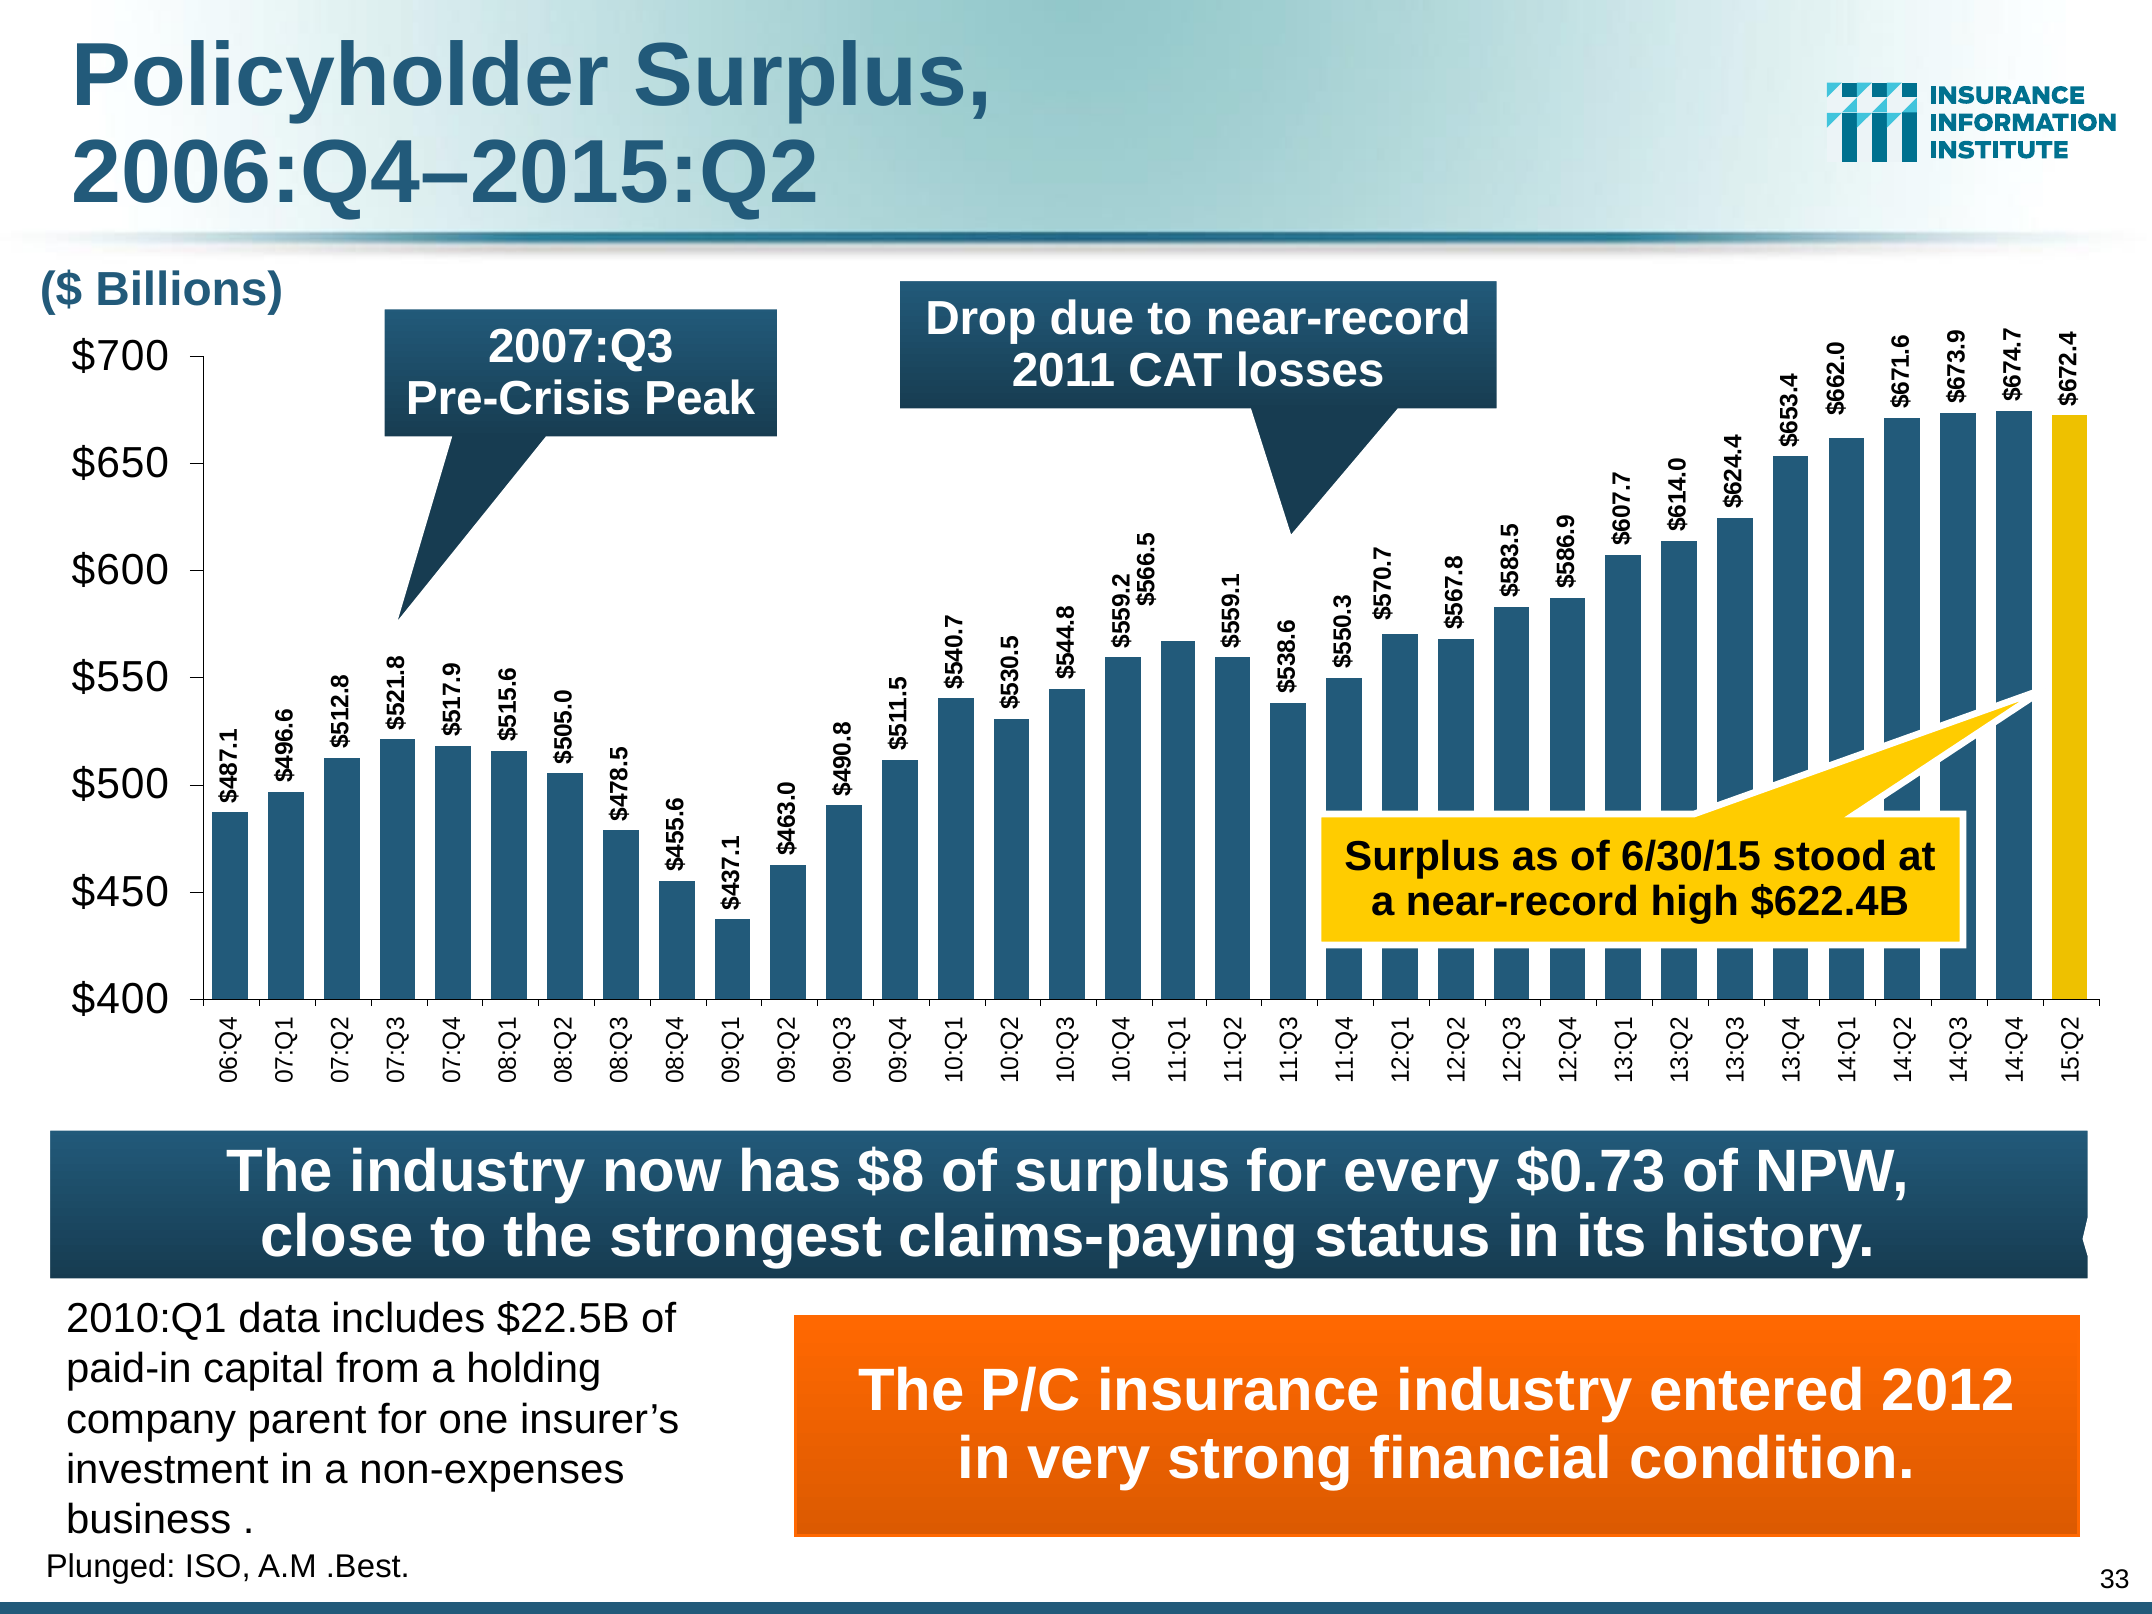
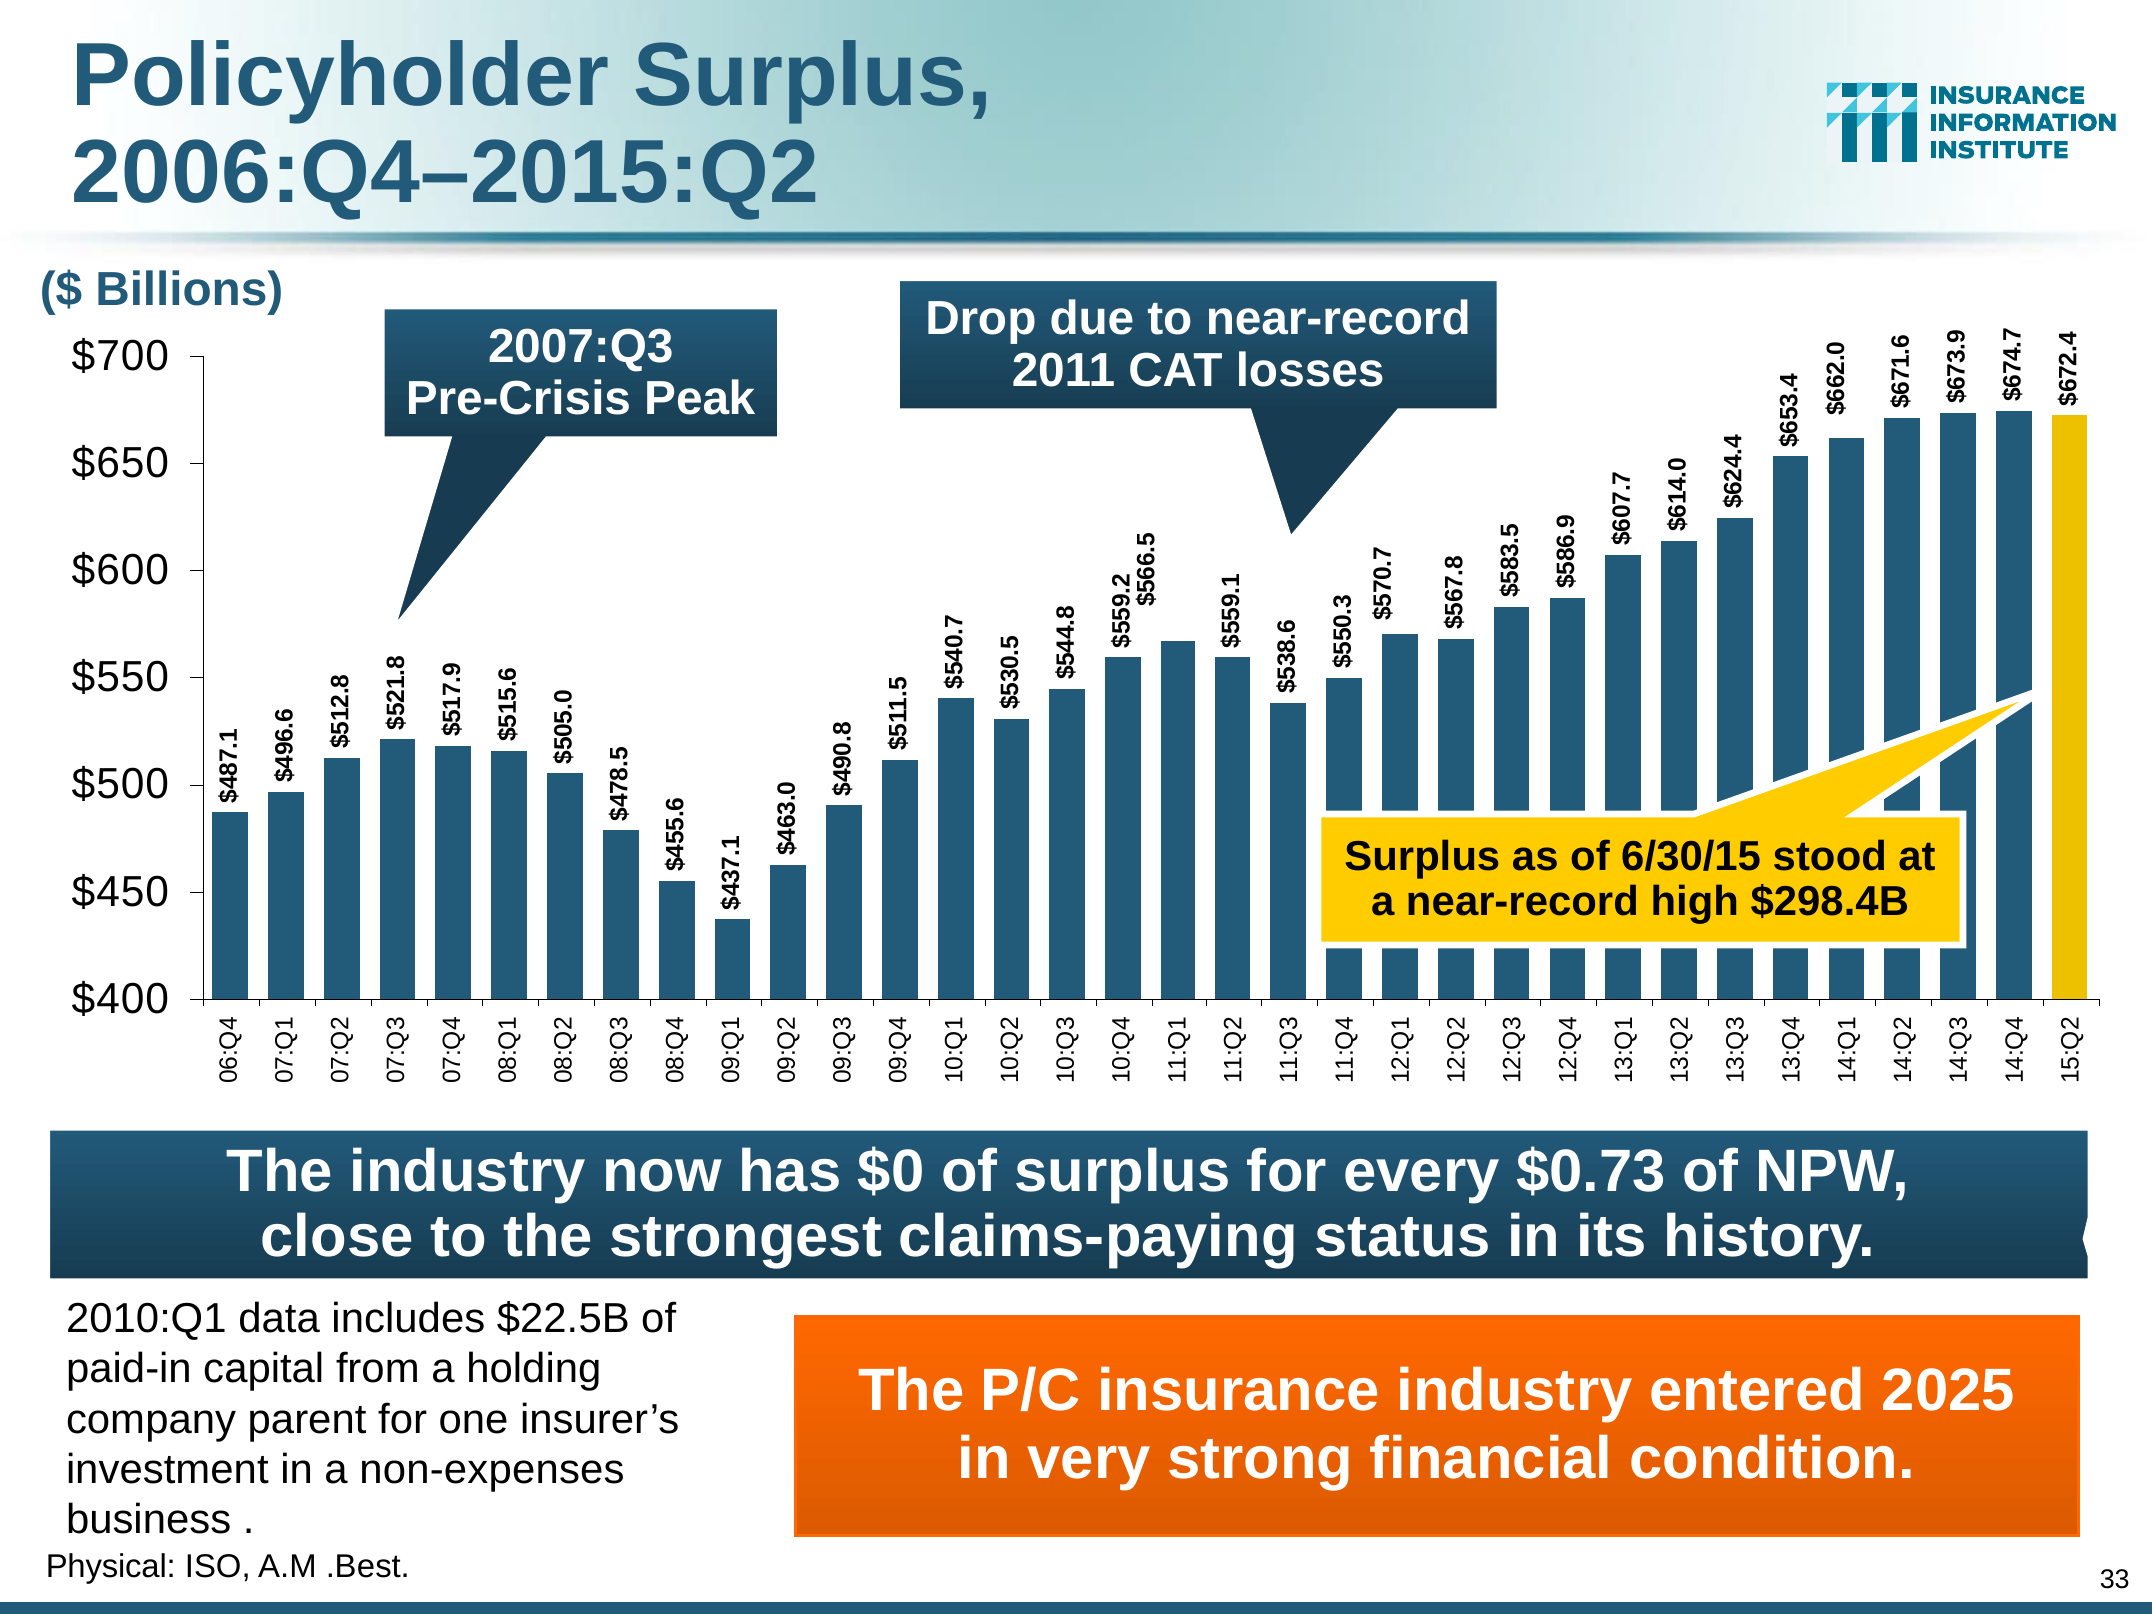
$622.4B: $622.4B -> $298.4B
$8: $8 -> $0
2012: 2012 -> 2025
Plunged: Plunged -> Physical
